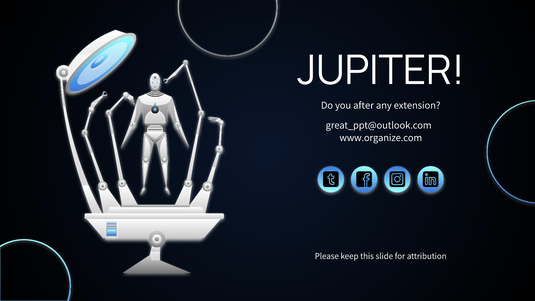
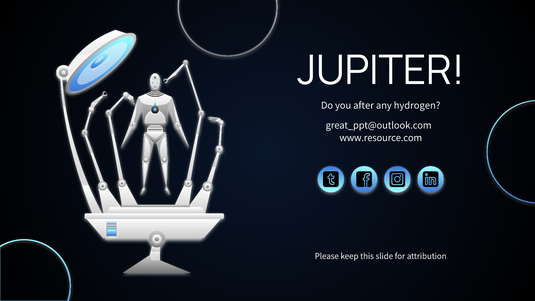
extension: extension -> hydrogen
www.organize.com: www.organize.com -> www.resource.com
